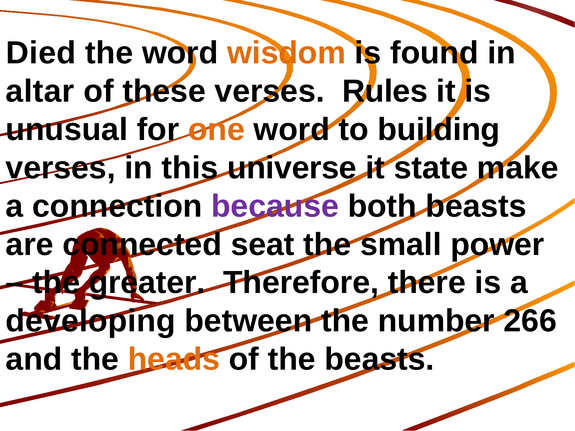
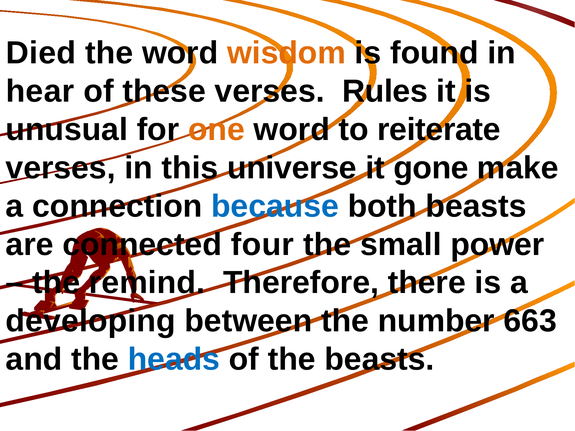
altar: altar -> hear
building: building -> reiterate
state: state -> gone
because colour: purple -> blue
seat: seat -> four
greater: greater -> remind
266: 266 -> 663
heads colour: orange -> blue
